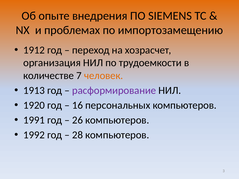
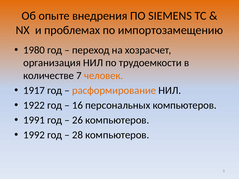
1912: 1912 -> 1980
1913: 1913 -> 1917
расформирование colour: purple -> orange
1920: 1920 -> 1922
